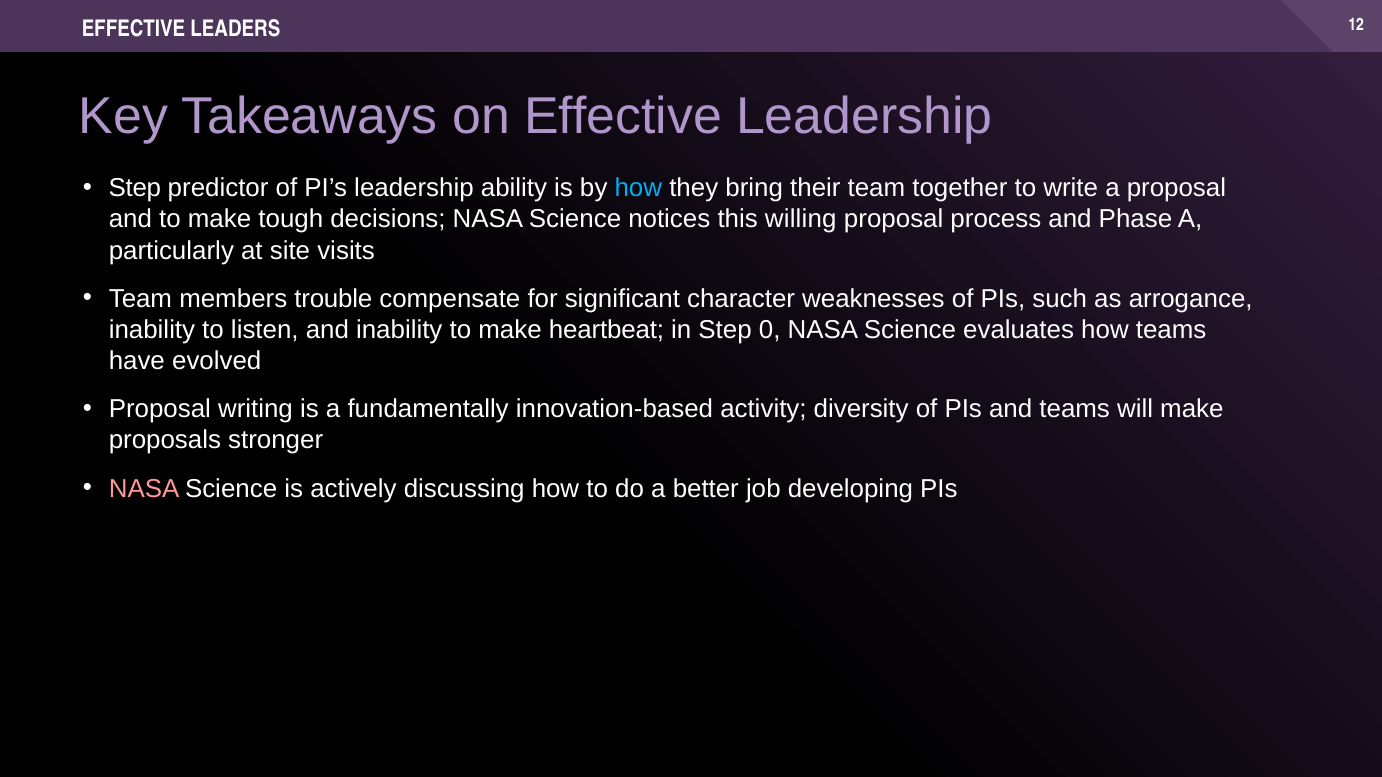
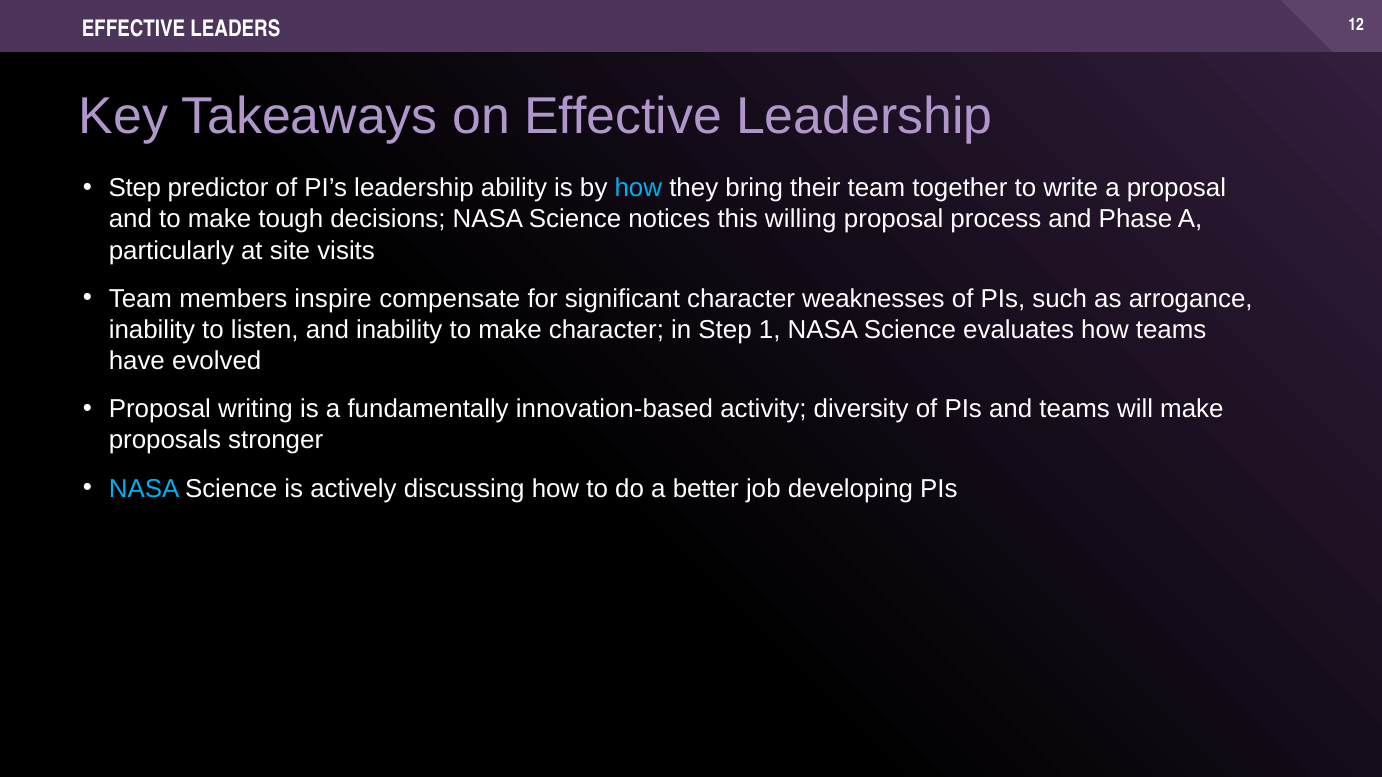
trouble: trouble -> inspire
make heartbeat: heartbeat -> character
0: 0 -> 1
NASA at (144, 489) colour: pink -> light blue
